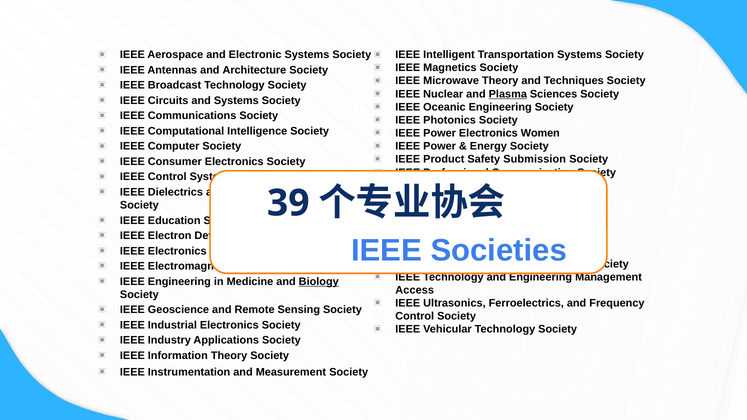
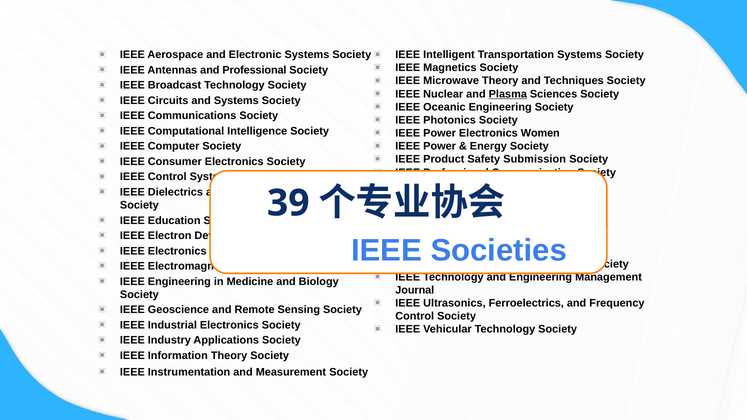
and Architecture: Architecture -> Professional
Biology underline: present -> none
Access: Access -> Journal
